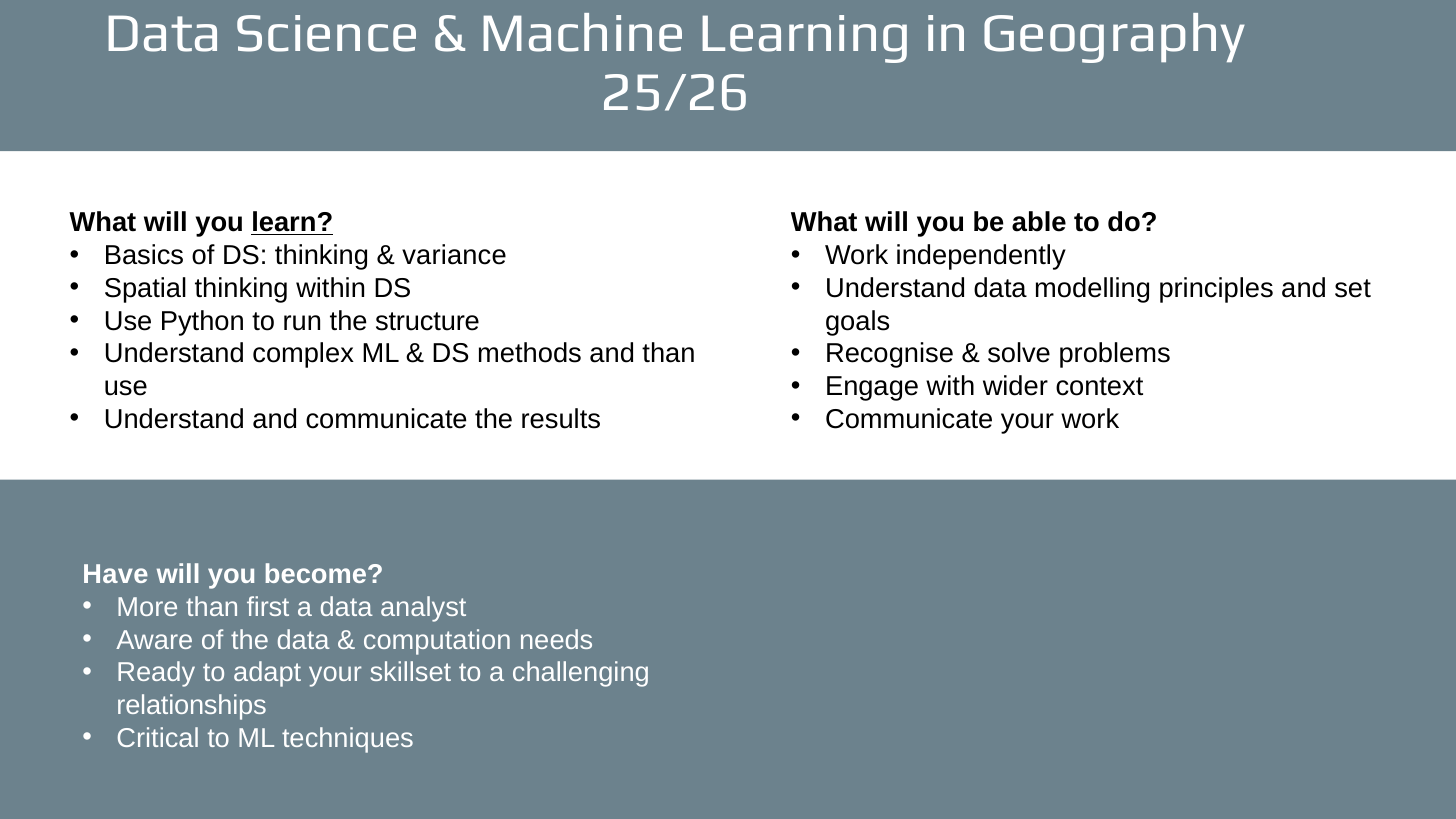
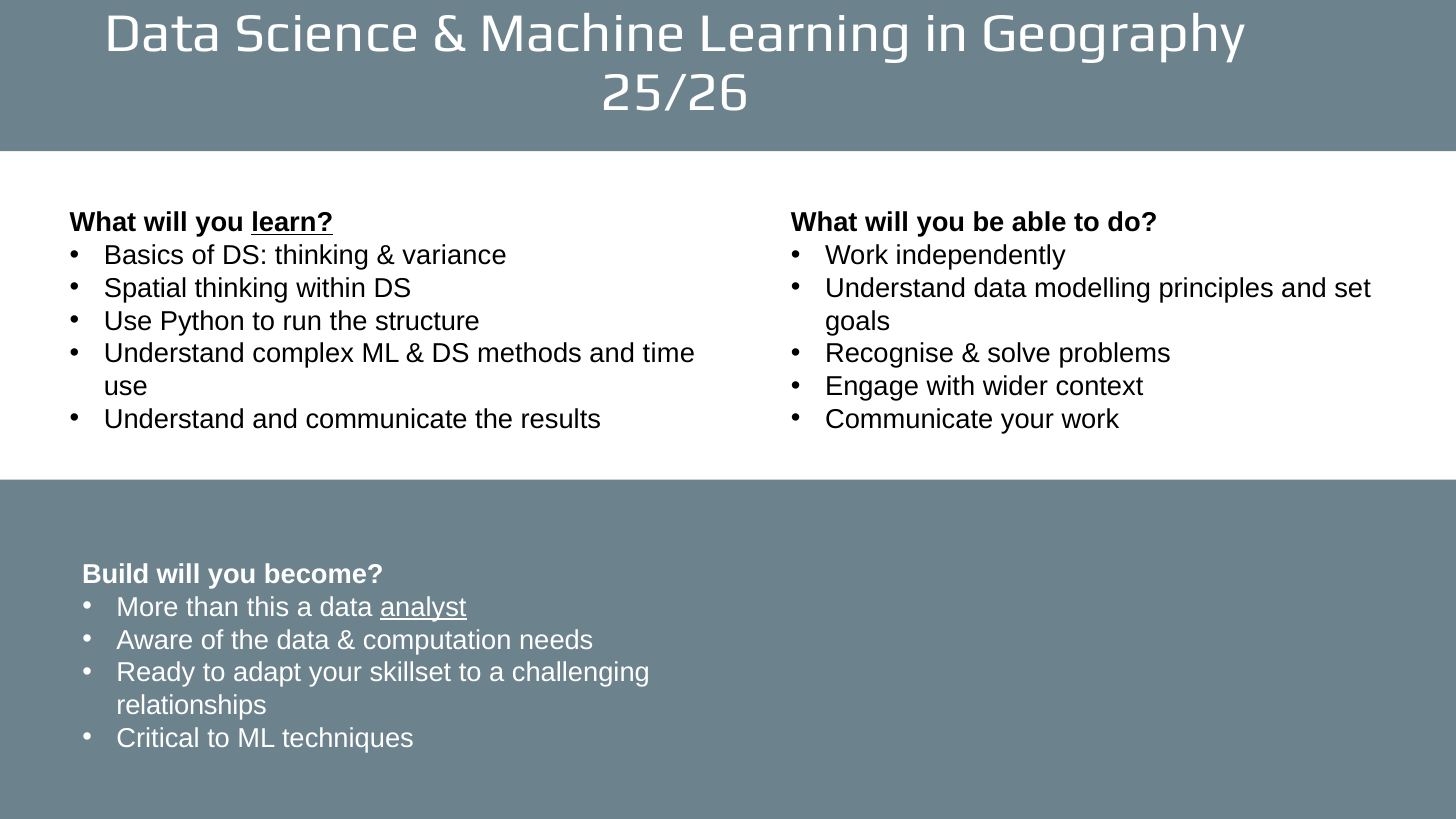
and than: than -> time
Have: Have -> Build
first: first -> this
analyst underline: none -> present
